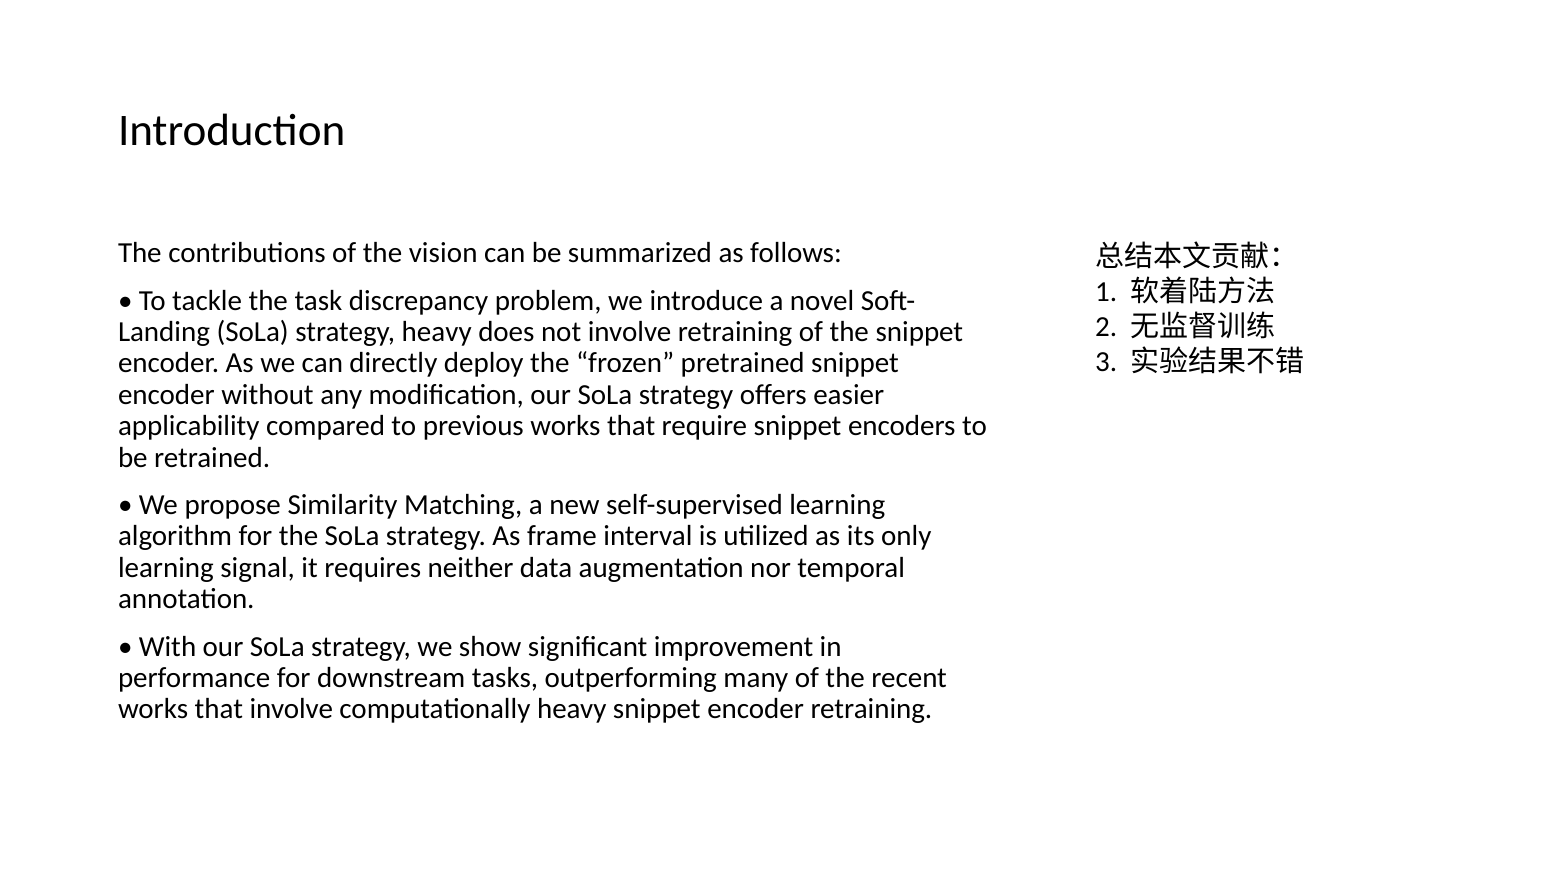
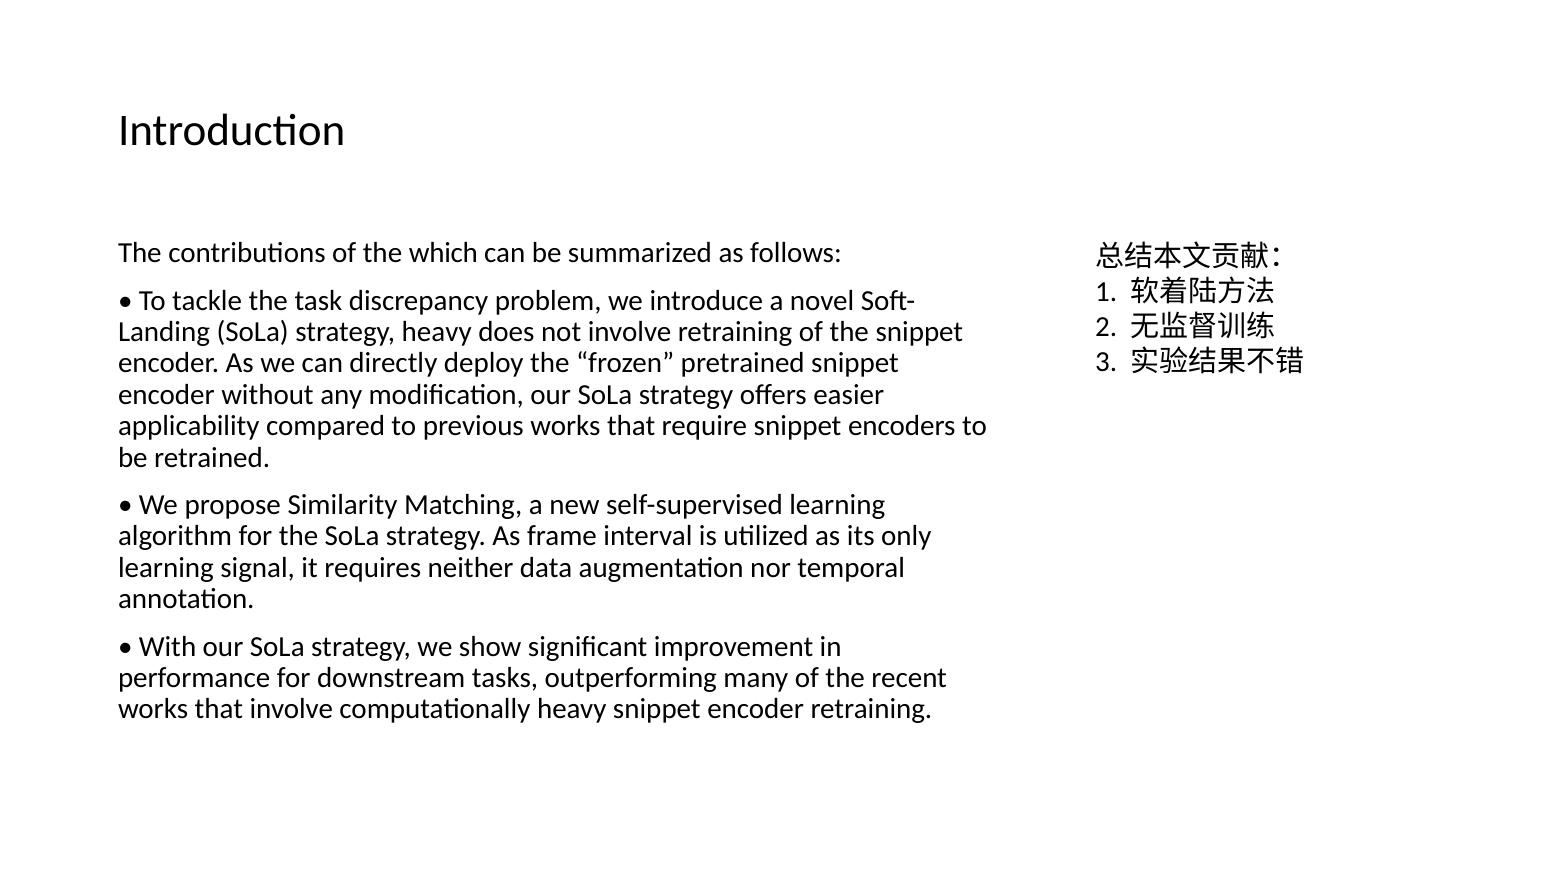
vision: vision -> which
